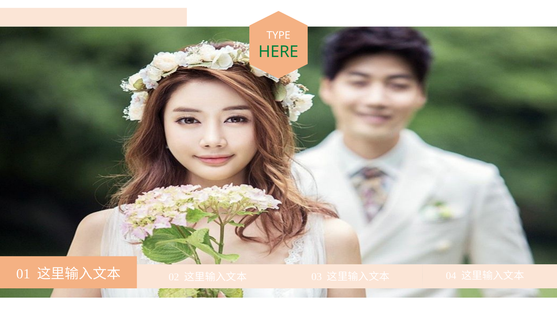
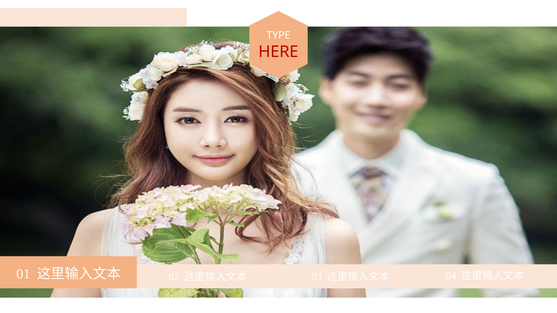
HERE colour: green -> red
